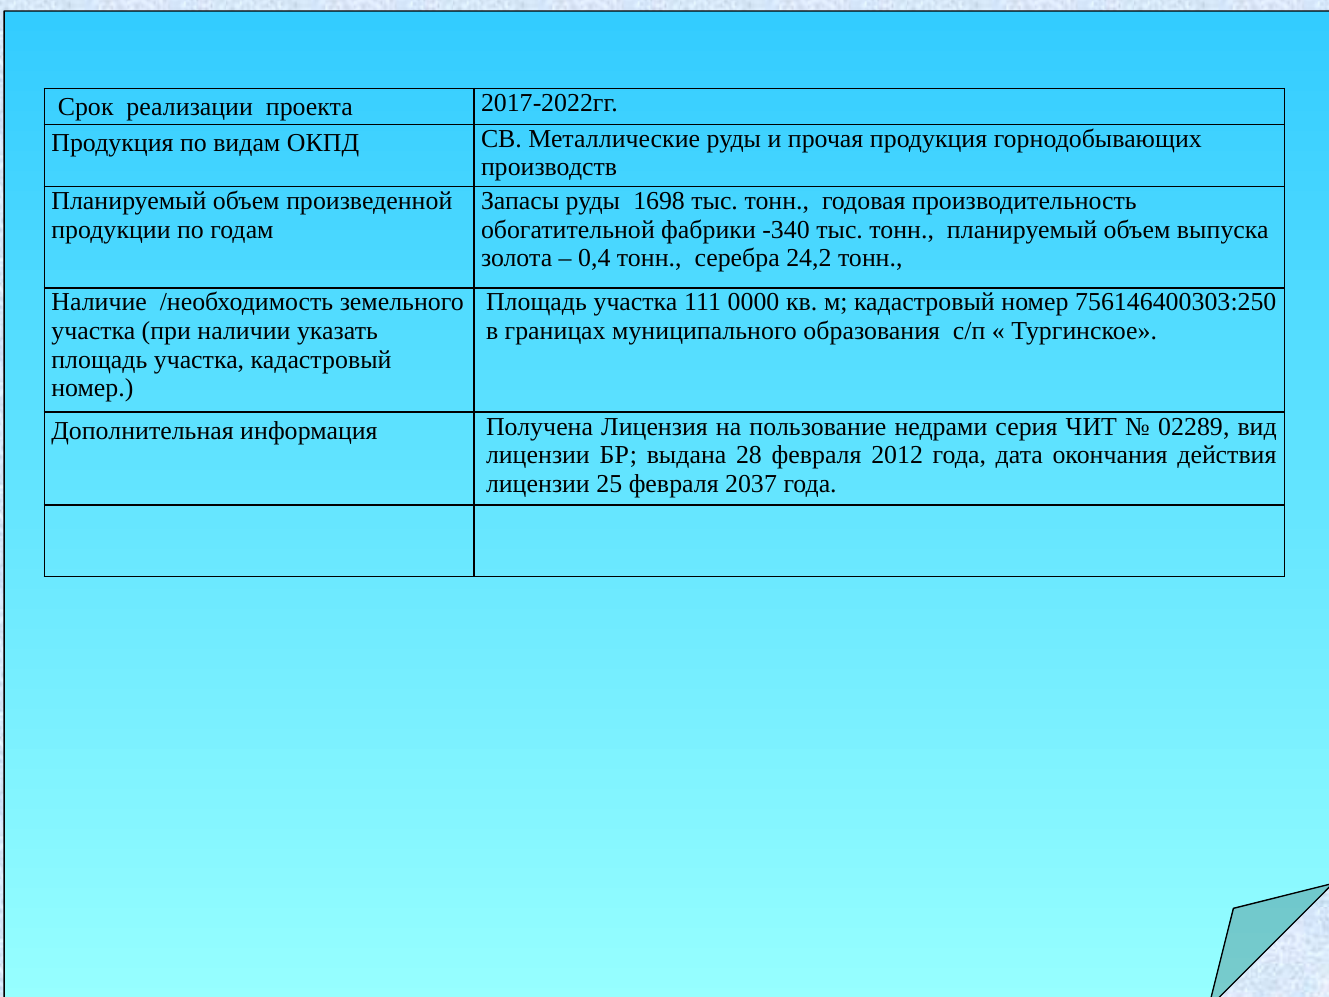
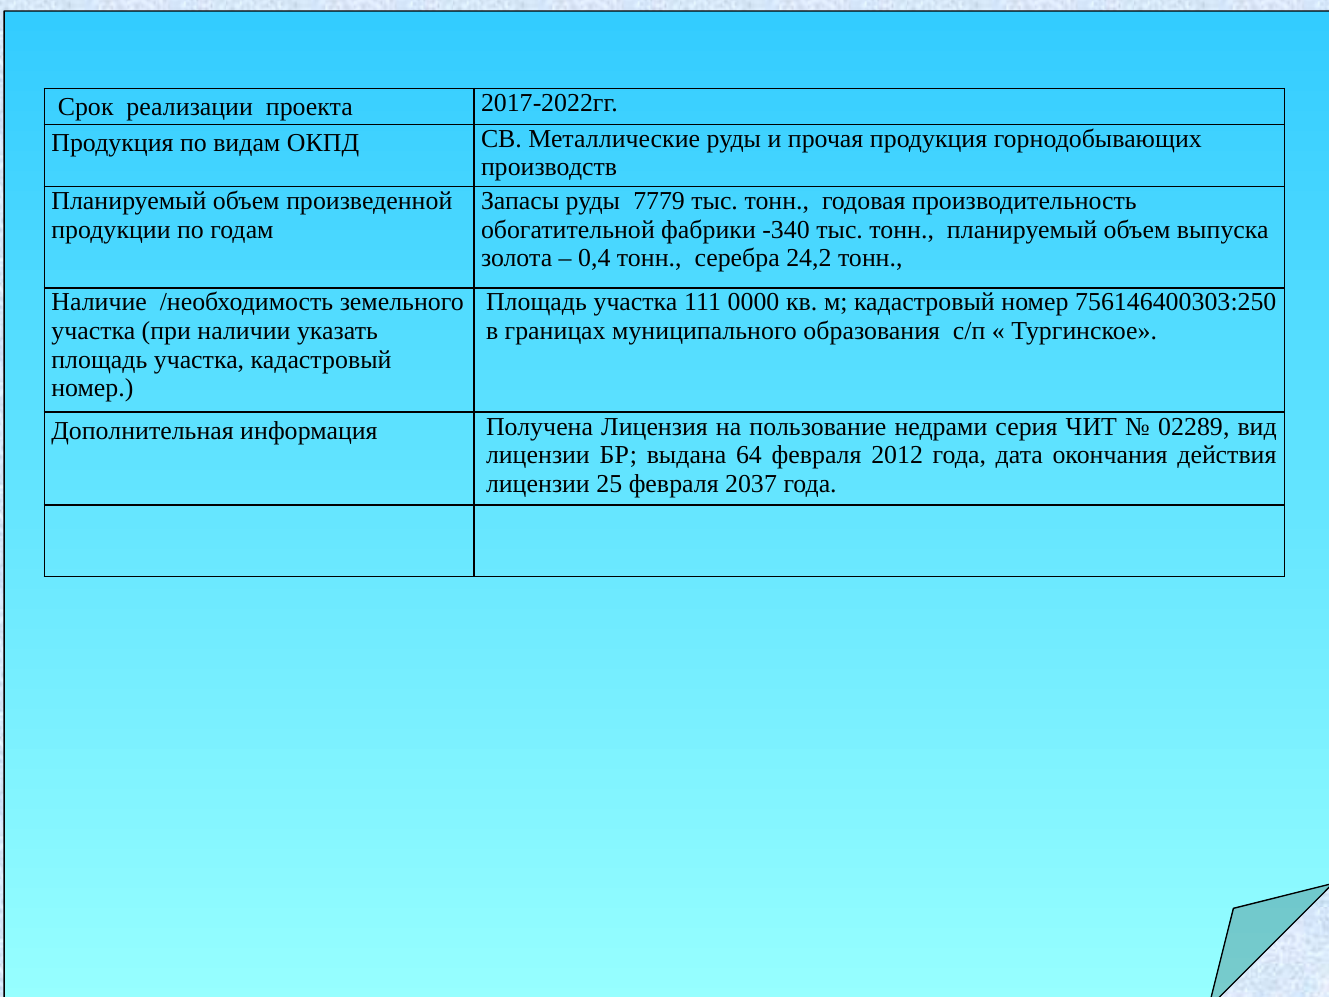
1698: 1698 -> 7779
28: 28 -> 64
